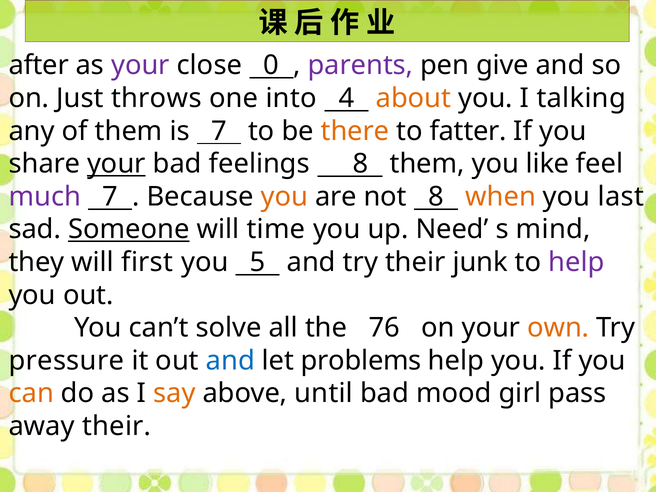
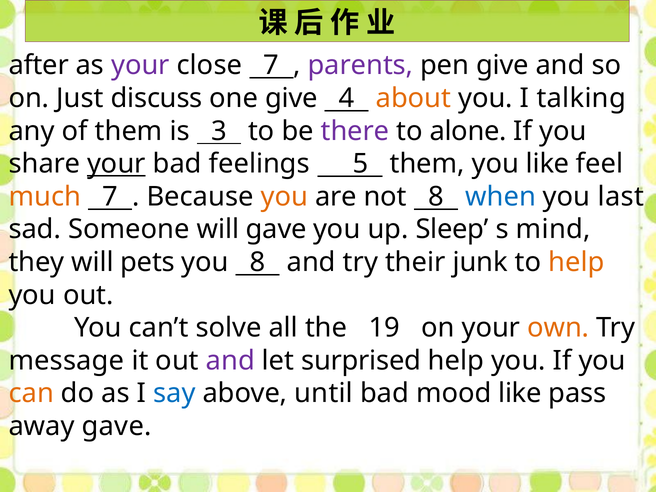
close 0: 0 -> 7
throws: throws -> discuss
one into: into -> give
is 7: 7 -> 3
there colour: orange -> purple
fatter: fatter -> alone
feelings 8: 8 -> 5
much colour: purple -> orange
when colour: orange -> blue
Someone underline: present -> none
will time: time -> gave
Need: Need -> Sleep
first: first -> pets
you 5: 5 -> 8
help at (576, 262) colour: purple -> orange
76: 76 -> 19
pressure: pressure -> message
and at (230, 361) colour: blue -> purple
problems: problems -> surprised
say colour: orange -> blue
mood girl: girl -> like
away their: their -> gave
